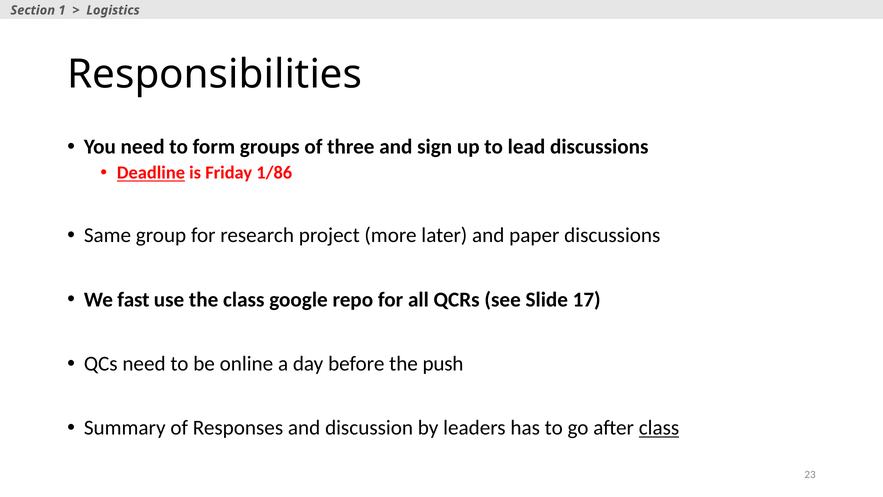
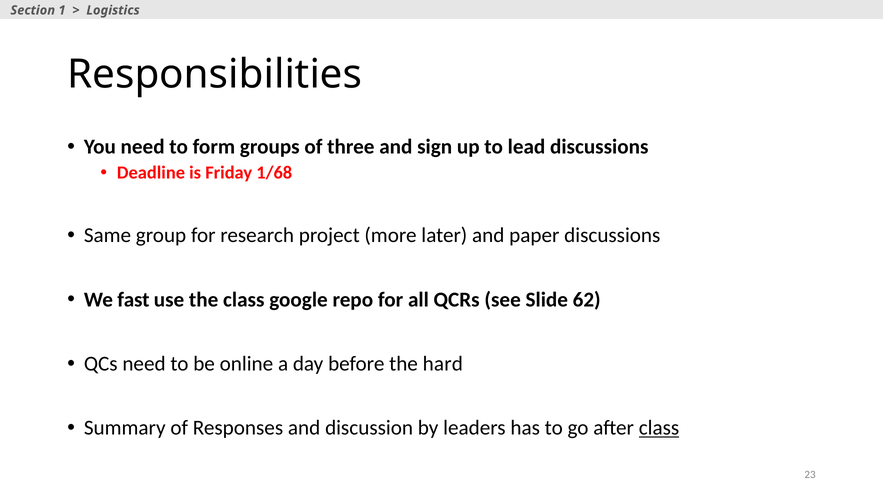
Deadline underline: present -> none
1/86: 1/86 -> 1/68
17: 17 -> 62
push: push -> hard
